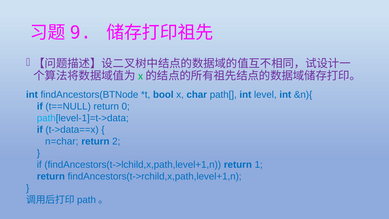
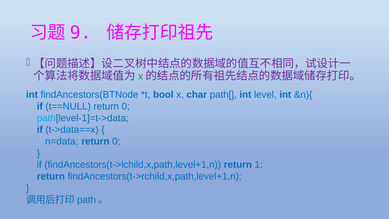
n=char: n=char -> n=data
2 at (116, 141): 2 -> 0
